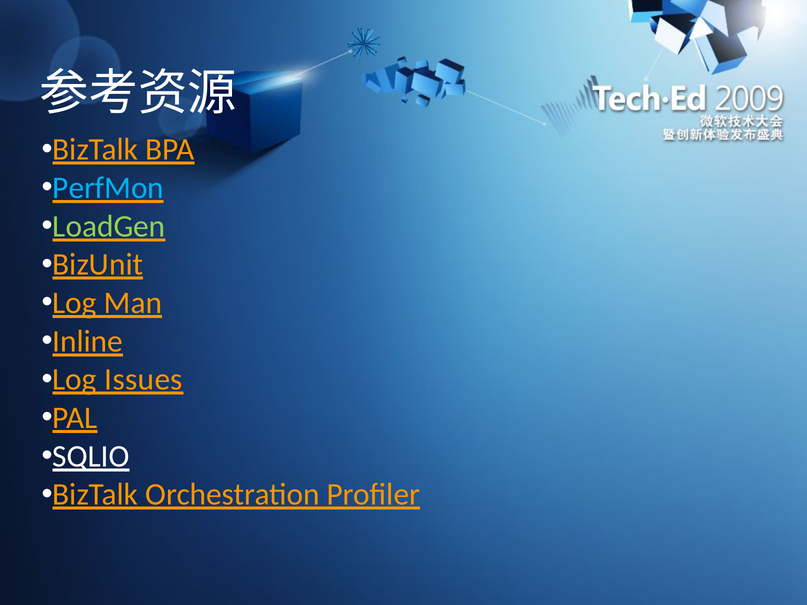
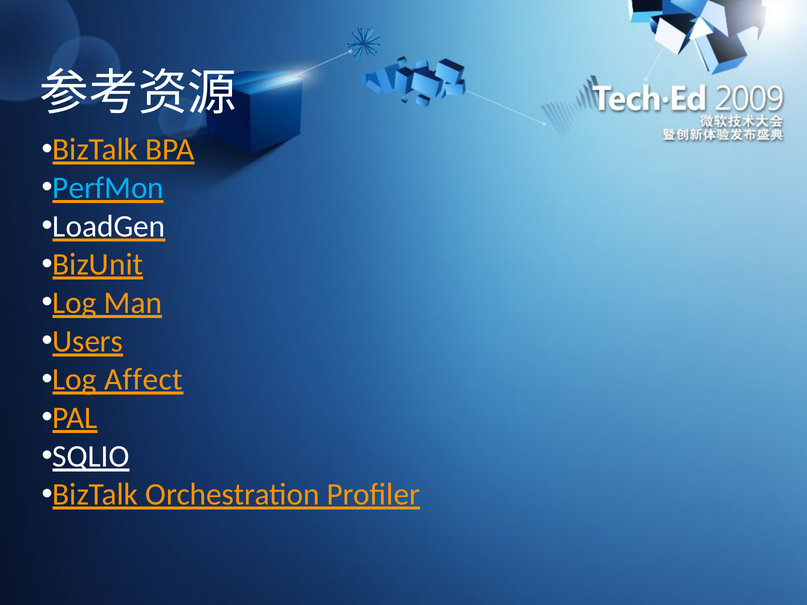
LoadGen colour: light green -> white
Inline: Inline -> Users
Issues: Issues -> Affect
